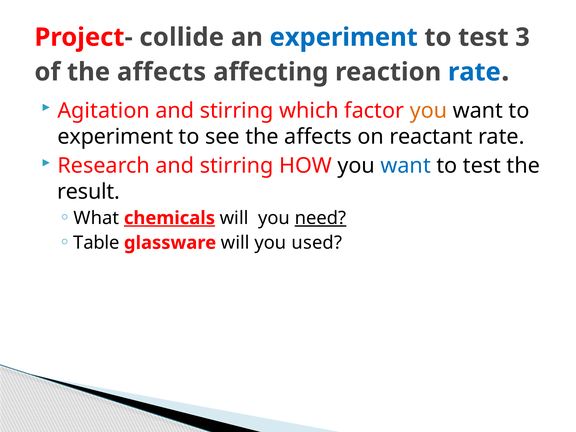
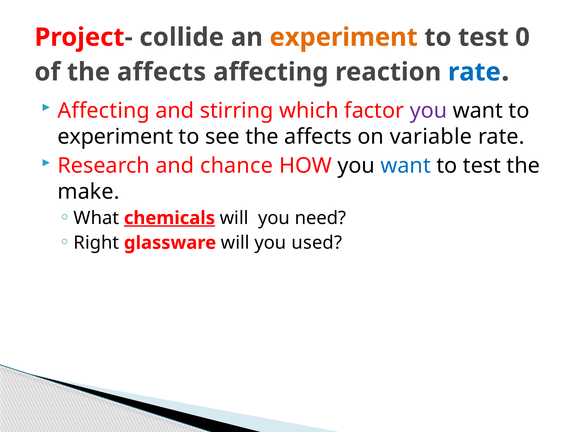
experiment at (344, 37) colour: blue -> orange
3: 3 -> 0
Agitation at (104, 111): Agitation -> Affecting
you at (428, 111) colour: orange -> purple
reactant: reactant -> variable
Research and stirring: stirring -> chance
result: result -> make
need underline: present -> none
Table: Table -> Right
